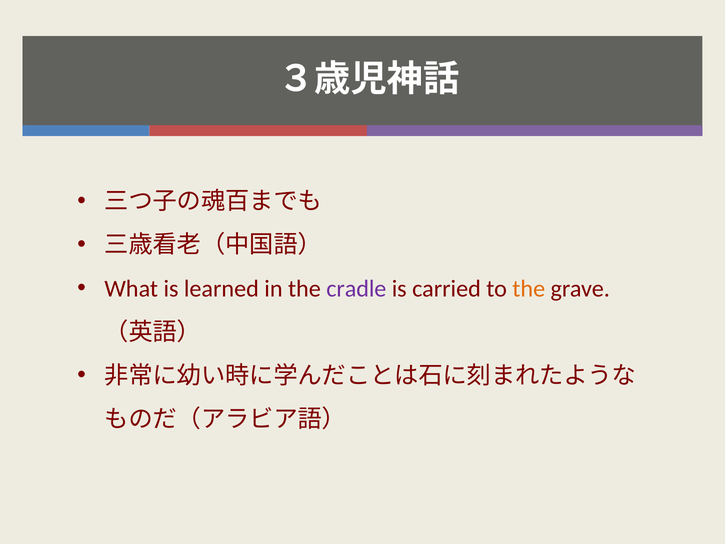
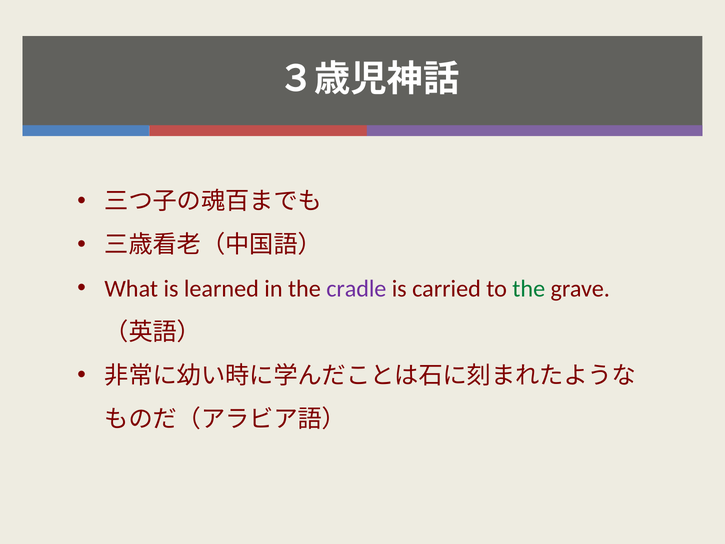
the at (529, 288) colour: orange -> green
